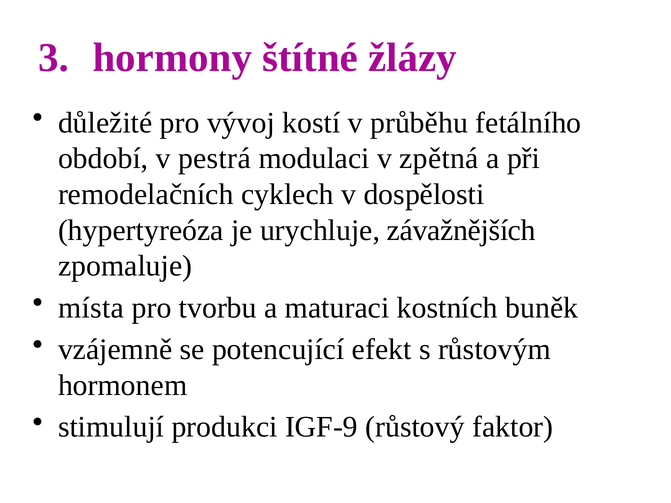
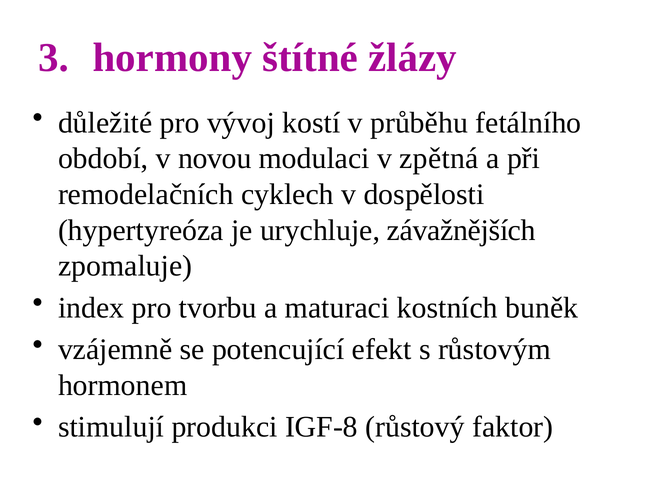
pestrá: pestrá -> novou
místa: místa -> index
IGF-9: IGF-9 -> IGF-8
